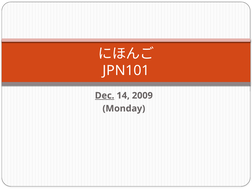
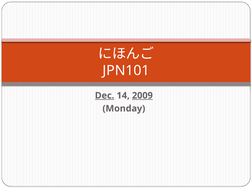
2009 underline: none -> present
